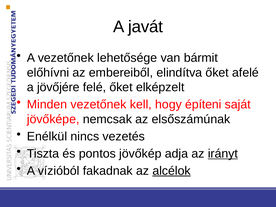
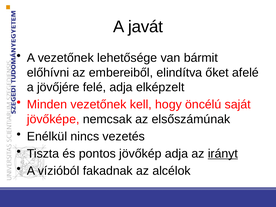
felé őket: őket -> adja
építeni: építeni -> öncélú
alcélok underline: present -> none
